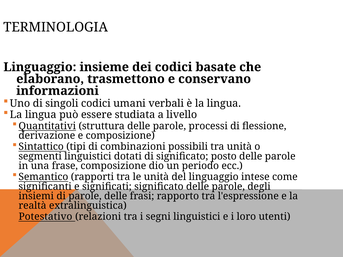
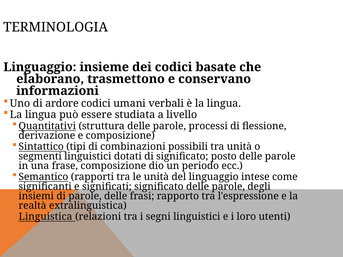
singoli: singoli -> ardore
Potestativo: Potestativo -> Linguistica
